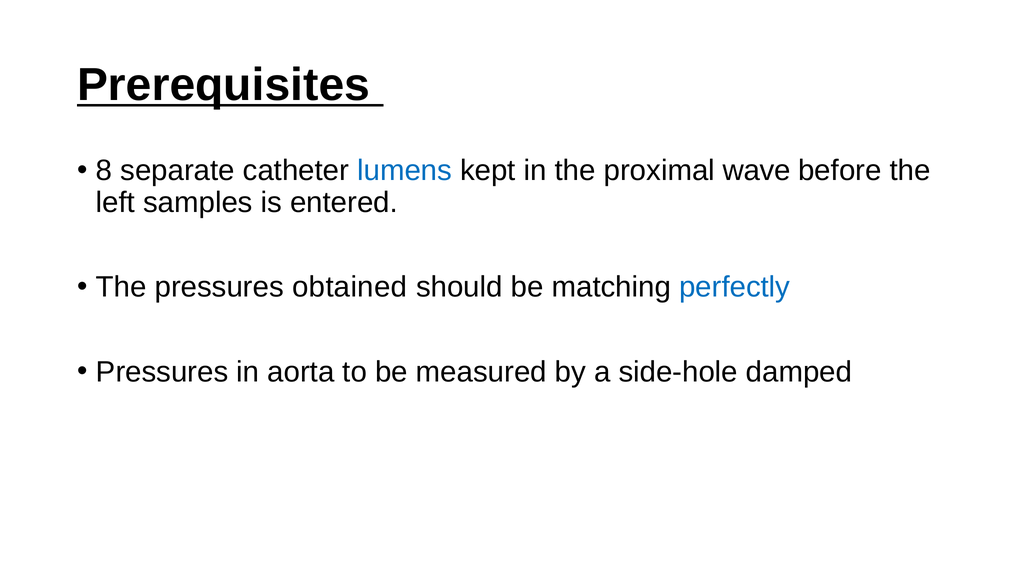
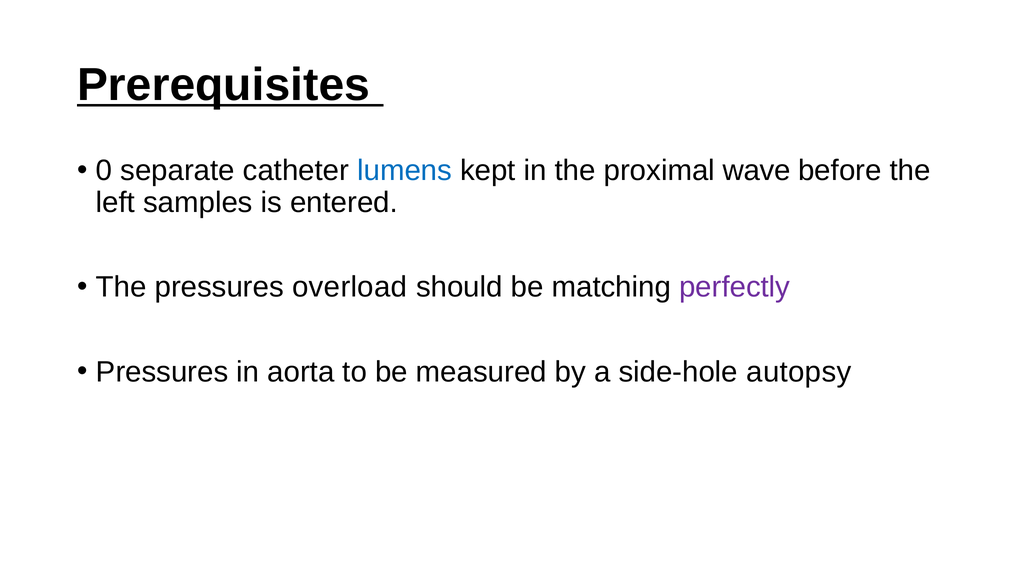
8: 8 -> 0
obtained: obtained -> overload
perfectly colour: blue -> purple
damped: damped -> autopsy
